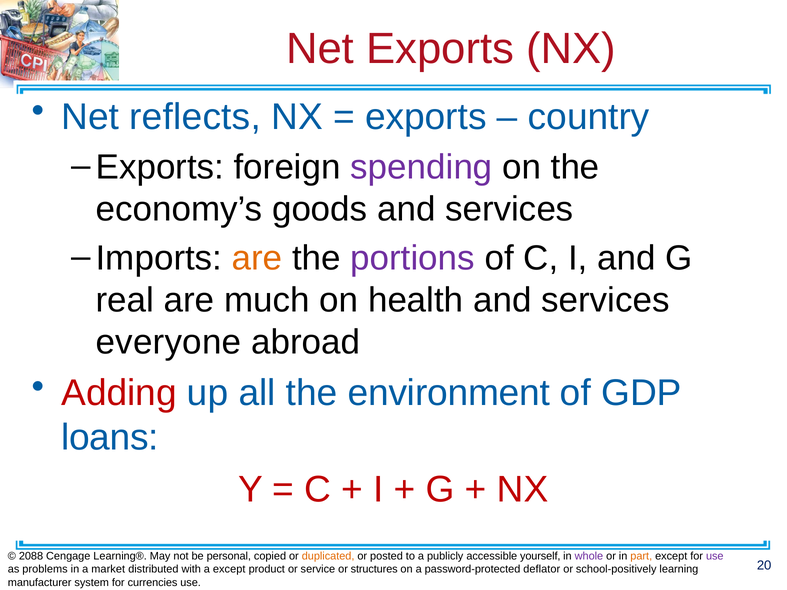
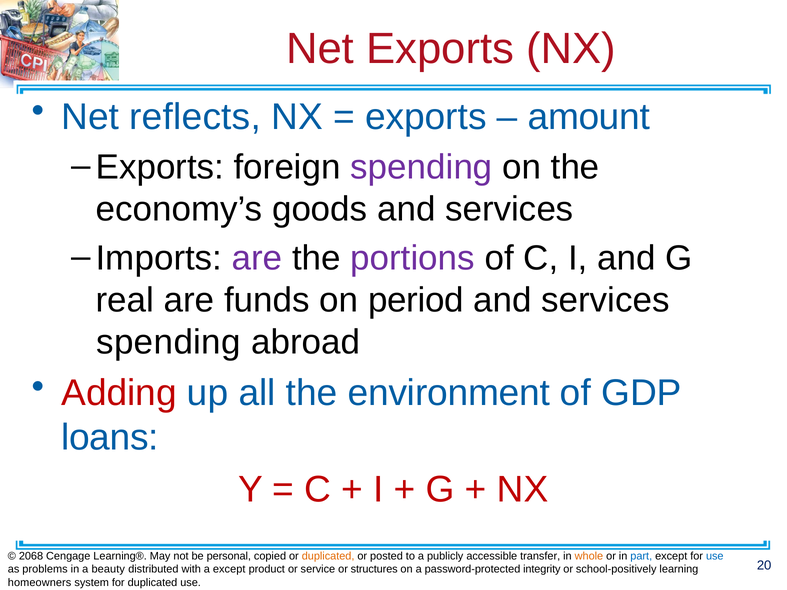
country: country -> amount
are at (257, 258) colour: orange -> purple
much: much -> funds
health: health -> period
everyone at (169, 342): everyone -> spending
2088: 2088 -> 2068
yourself: yourself -> transfer
whole colour: purple -> orange
part colour: orange -> blue
use at (715, 556) colour: purple -> blue
market: market -> beauty
deflator: deflator -> integrity
manufacturer: manufacturer -> homeowners
for currencies: currencies -> duplicated
